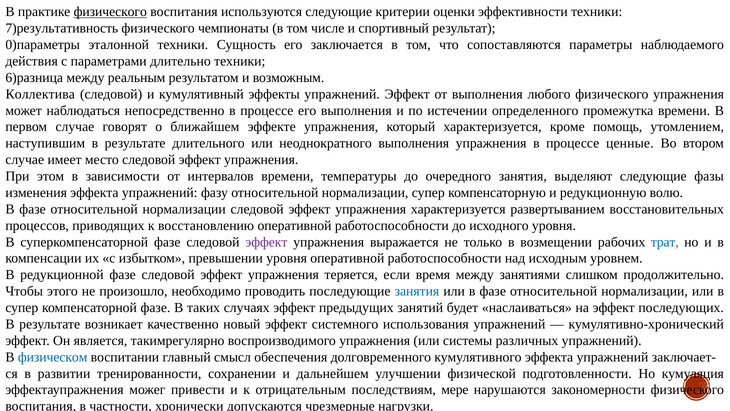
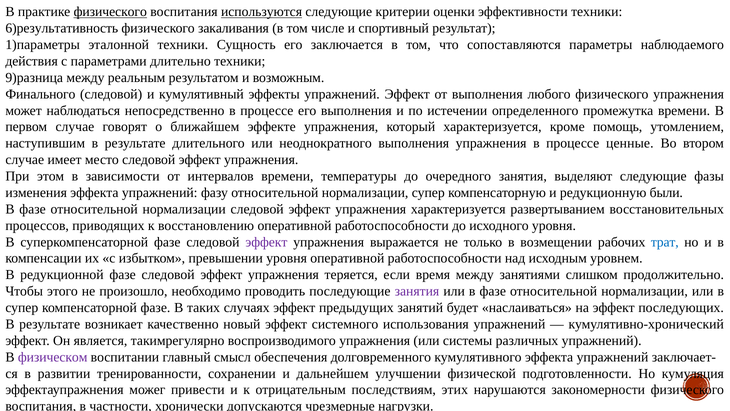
используются underline: none -> present
7)результативность: 7)результативность -> 6)результативность
чемпионаты: чемпионаты -> закаливания
0)параметры: 0)параметры -> 1)параметры
6)разница: 6)разница -> 9)разница
Коллектива: Коллектива -> Финального
волю: волю -> были
занятия at (417, 291) colour: blue -> purple
физическом colour: blue -> purple
мере: мере -> этих
